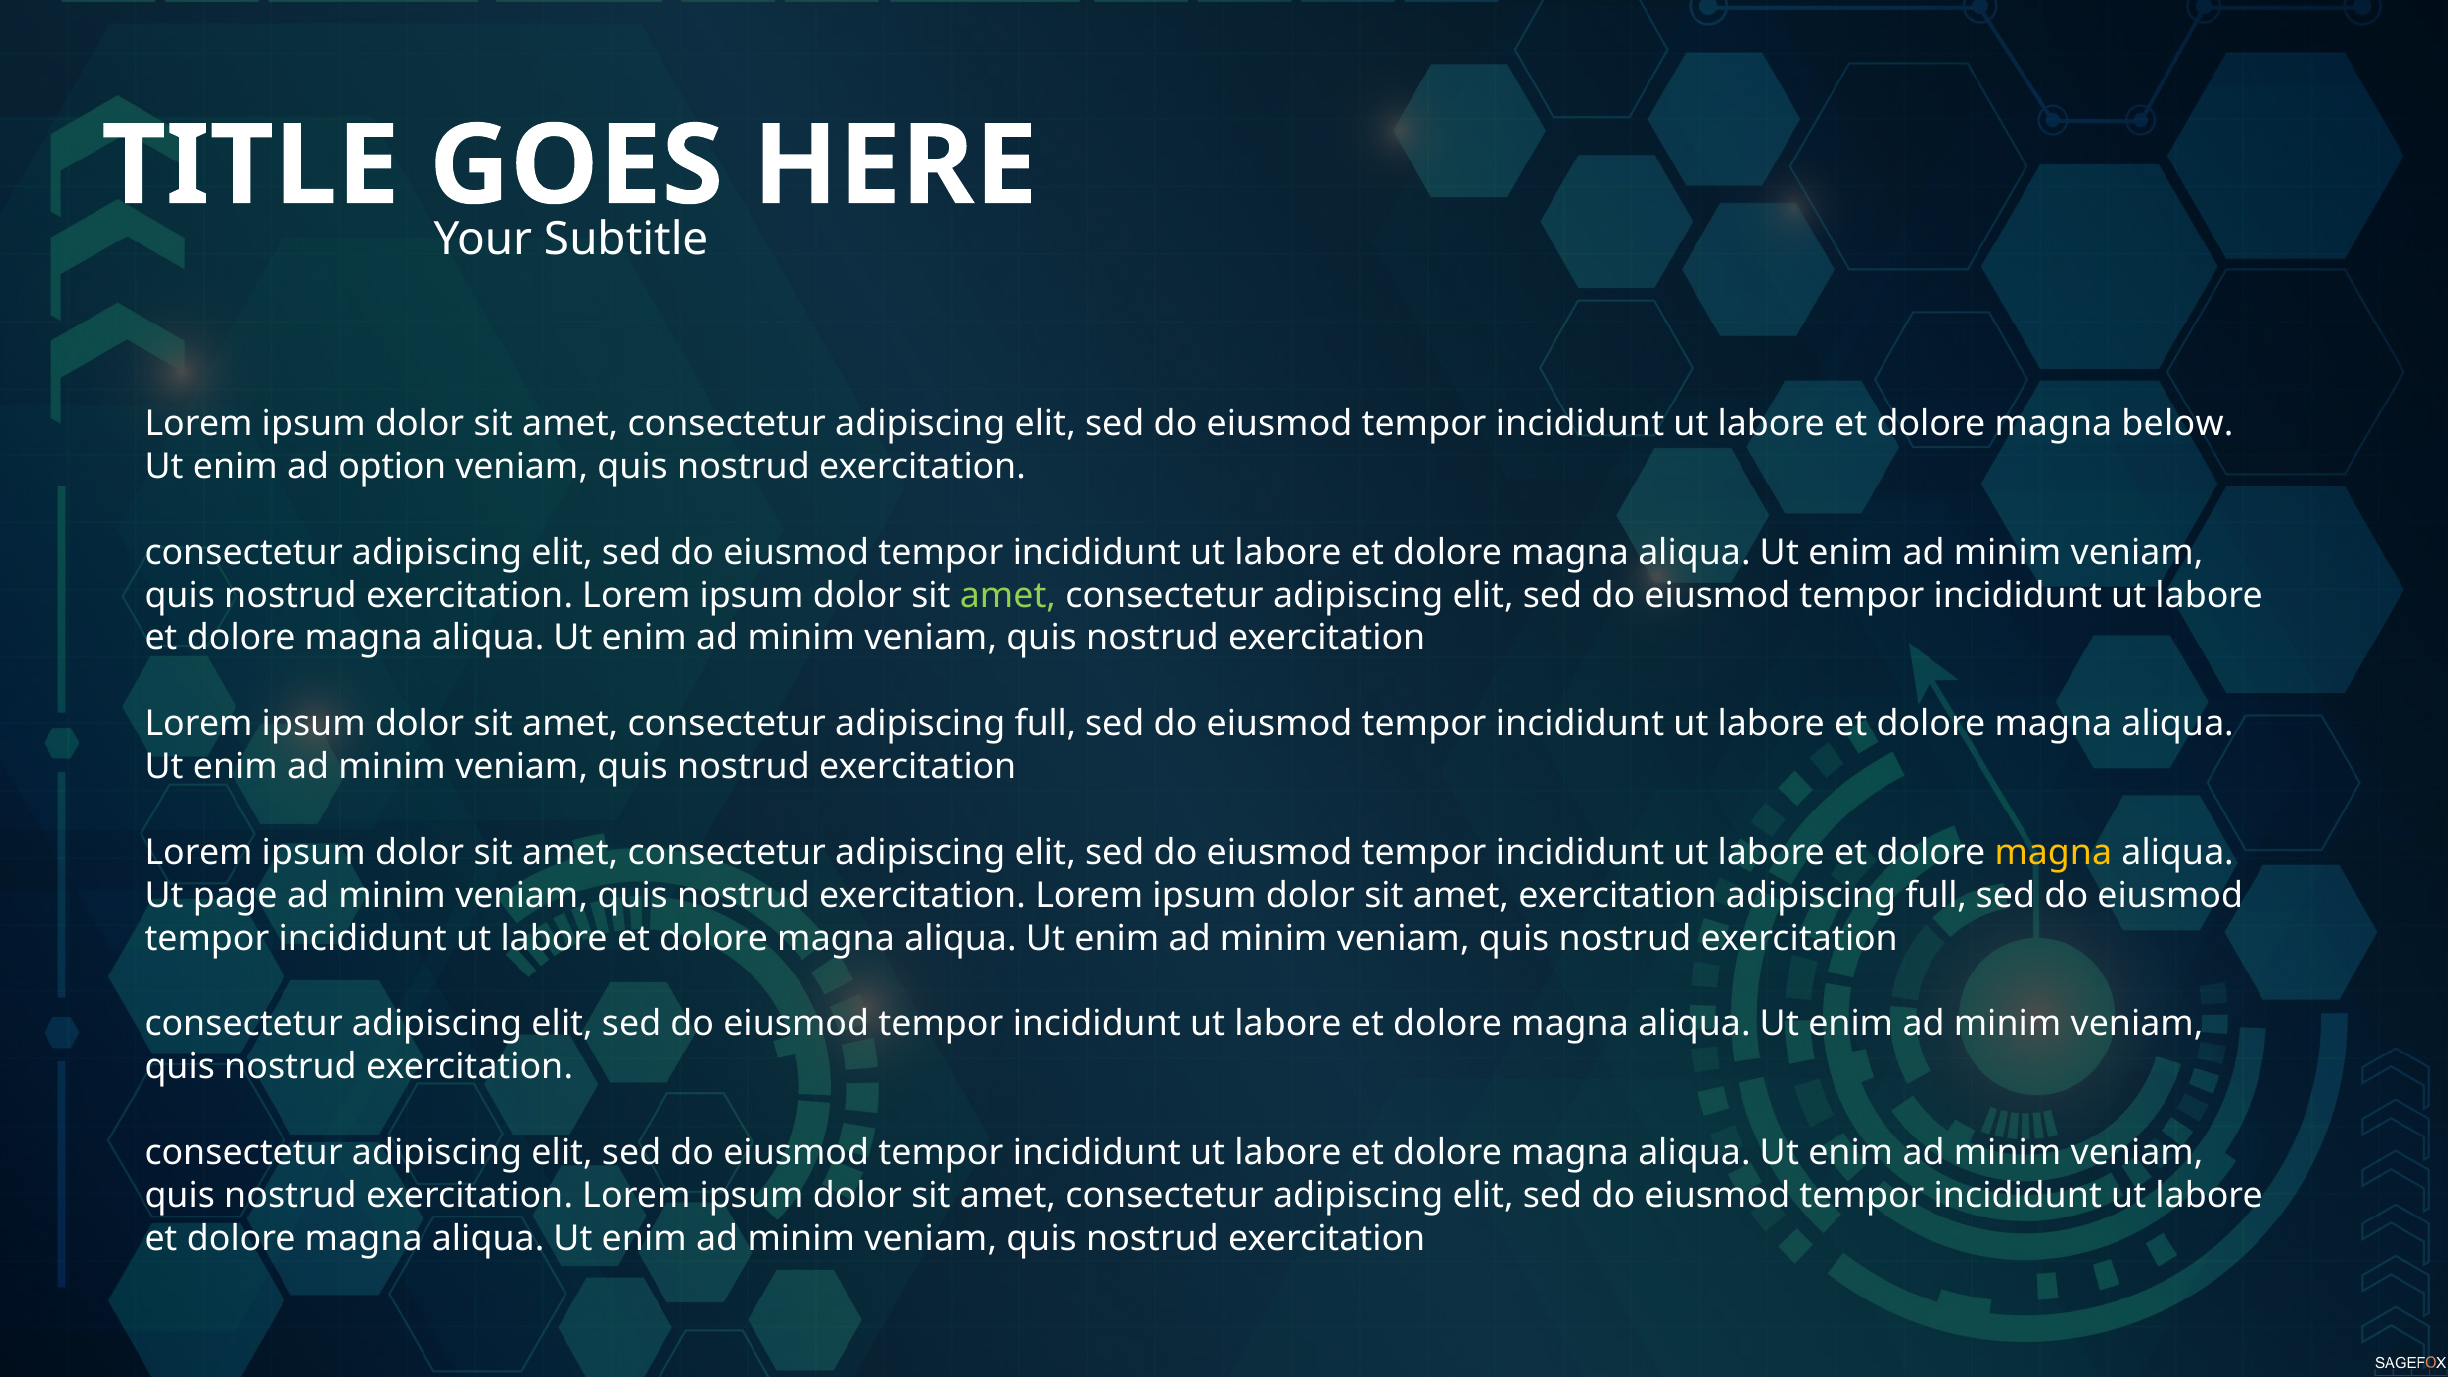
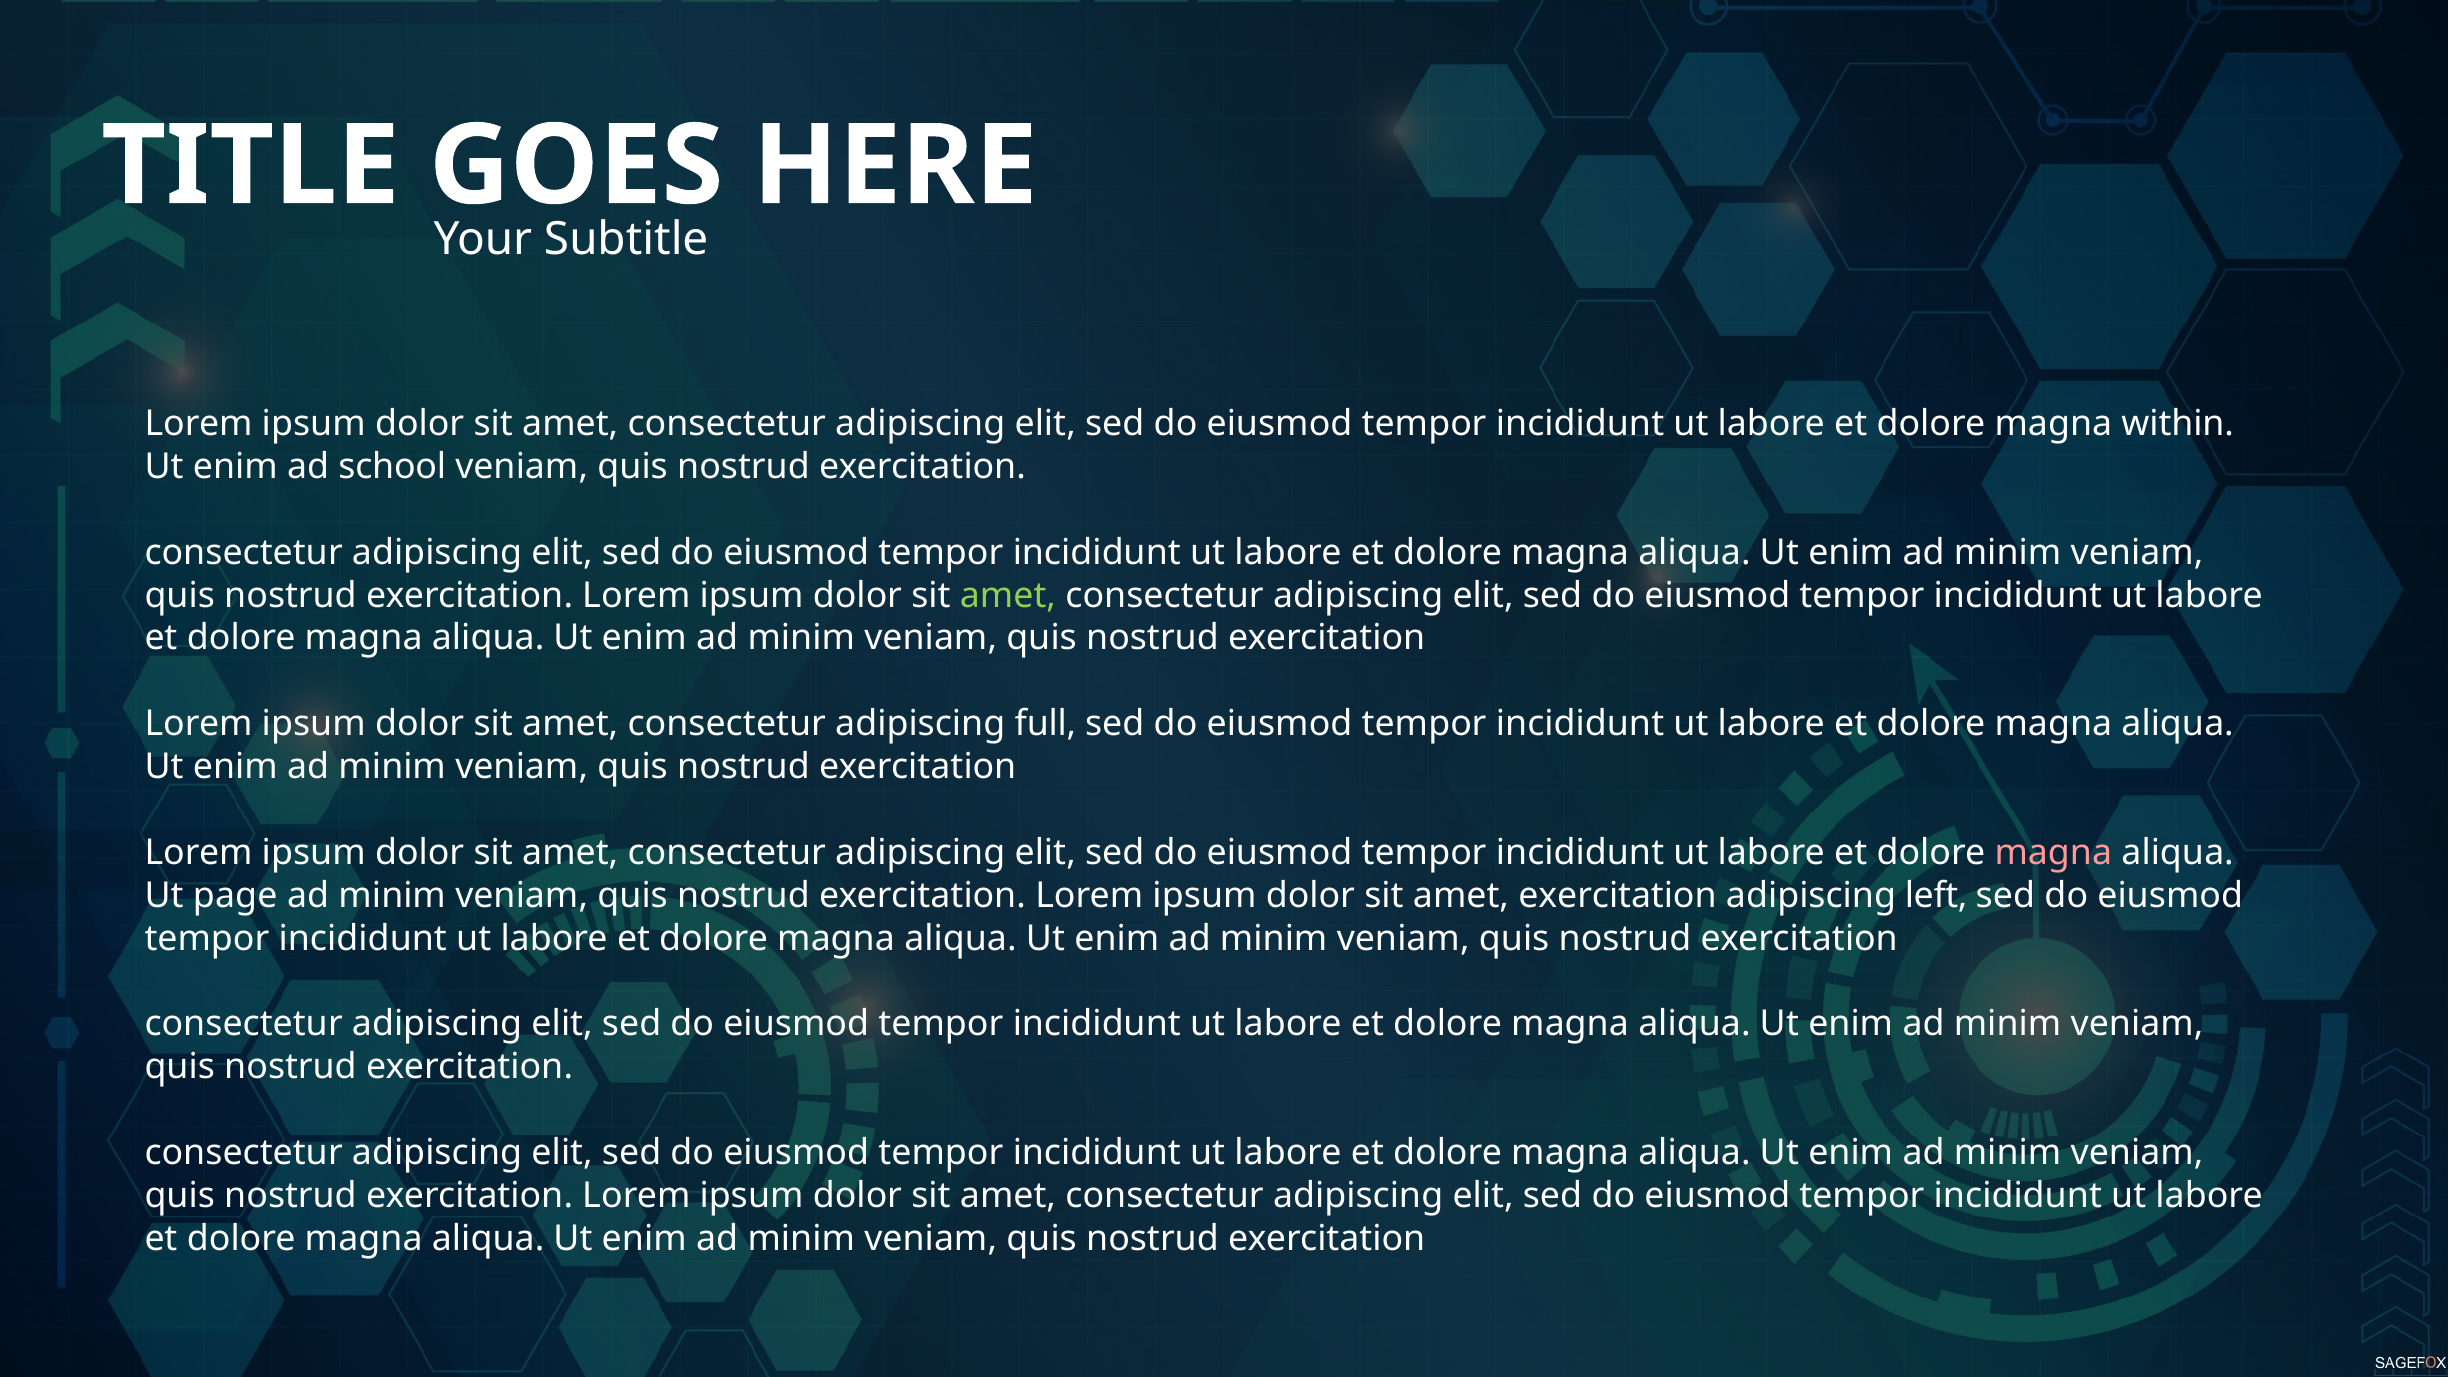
below: below -> within
option: option -> school
magna at (2053, 853) colour: yellow -> pink
full at (1936, 895): full -> left
